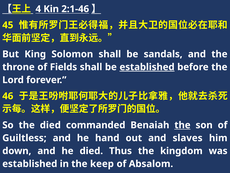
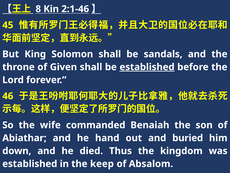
4: 4 -> 8
Fields: Fields -> Given
the died: died -> wife
the at (182, 125) underline: present -> none
Guiltless: Guiltless -> Abiathar
slaves: slaves -> buried
